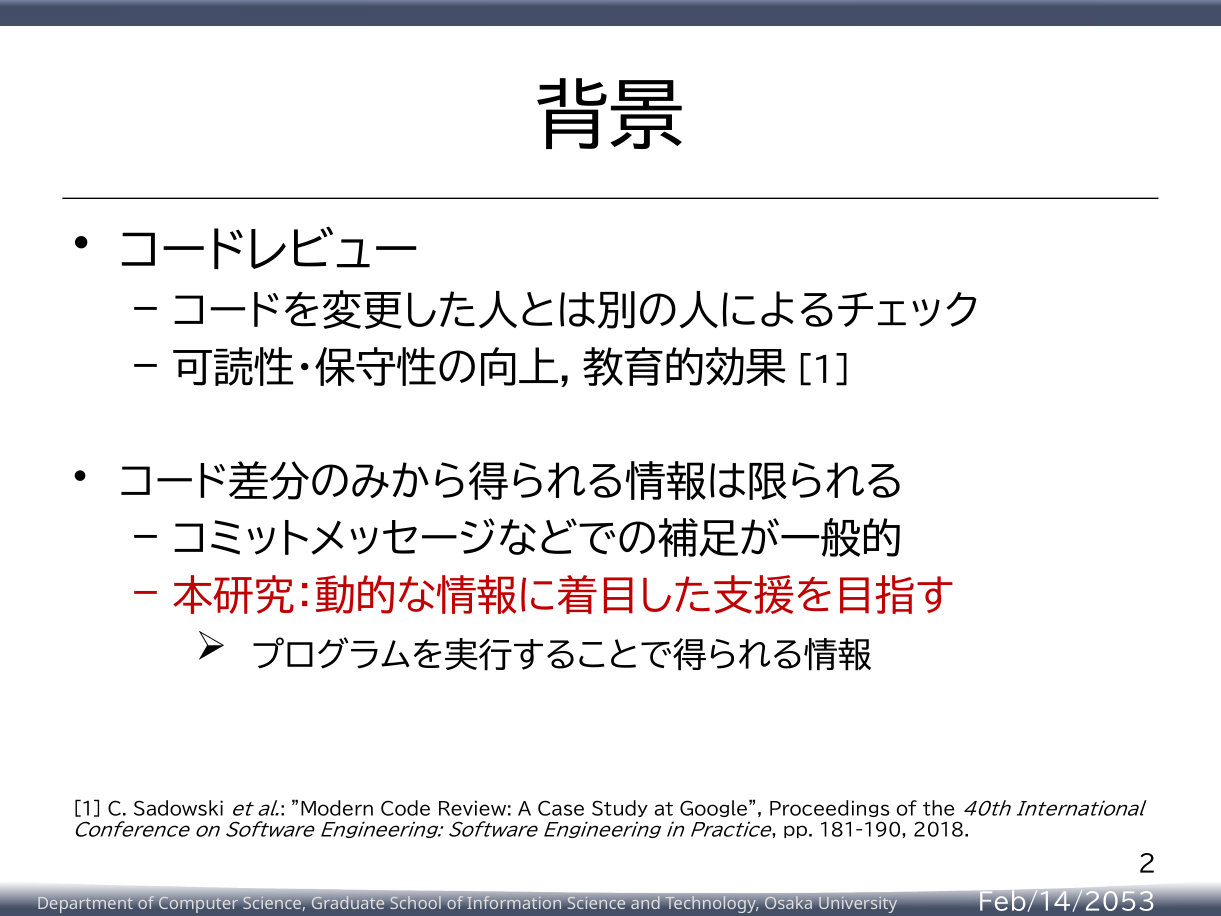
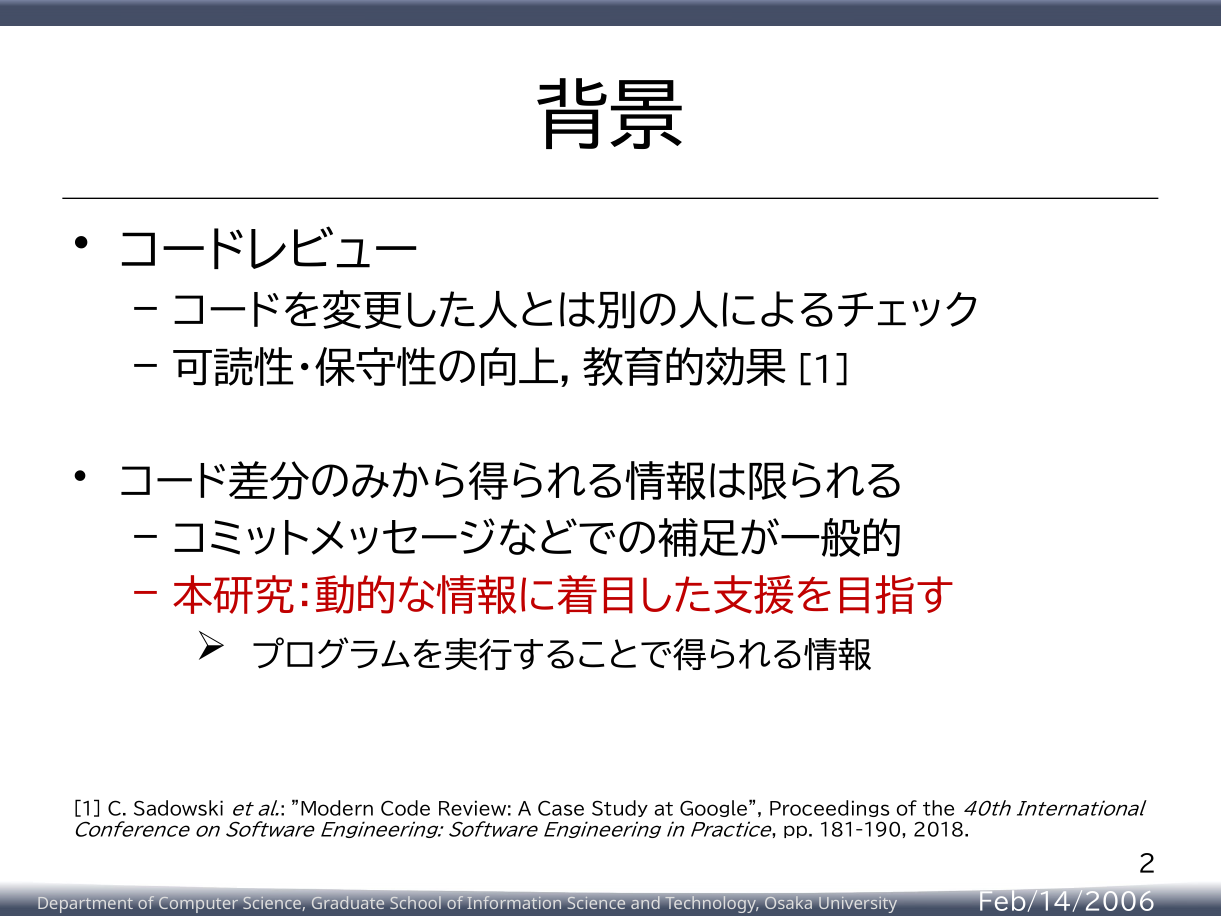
Feb/14/2053: Feb/14/2053 -> Feb/14/2006
